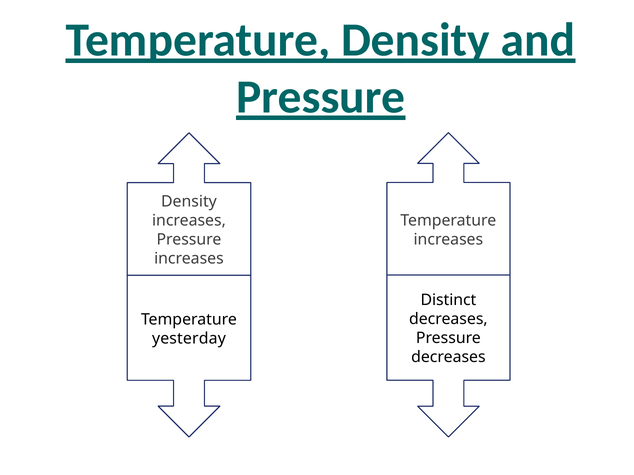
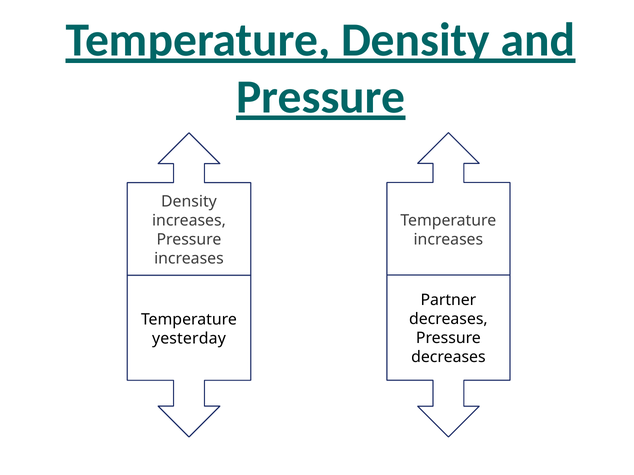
Distinct: Distinct -> Partner
